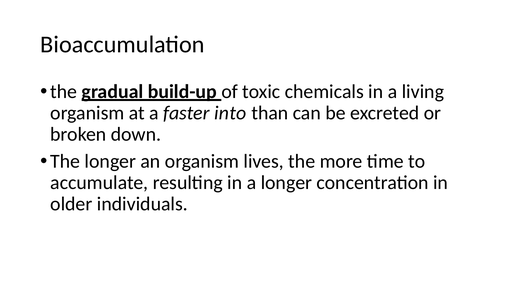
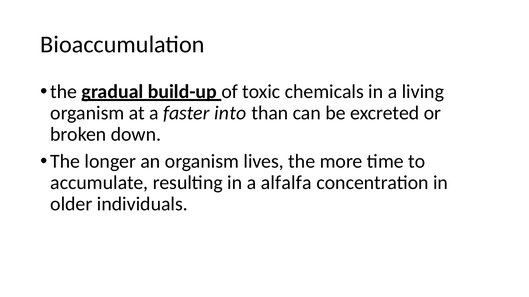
a longer: longer -> alfalfa
